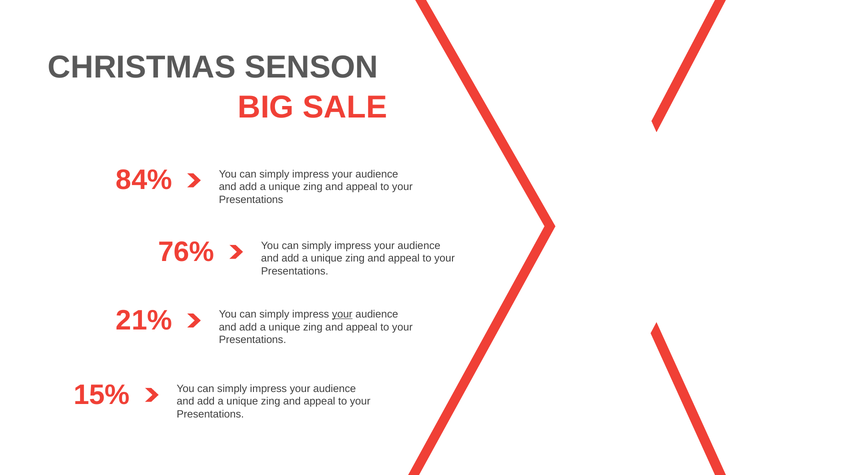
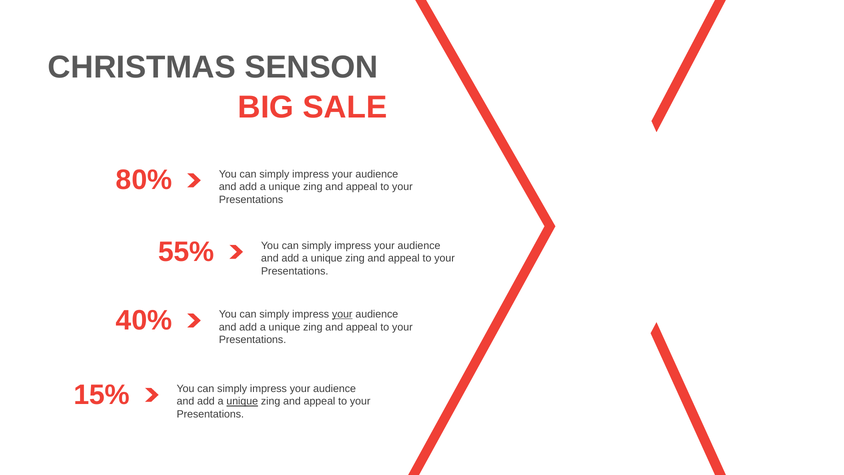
84%: 84% -> 80%
76%: 76% -> 55%
21%: 21% -> 40%
unique at (242, 401) underline: none -> present
